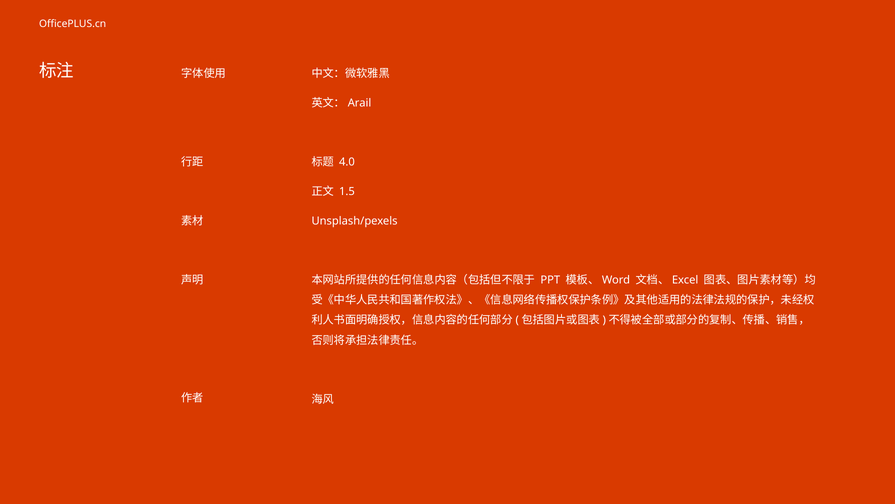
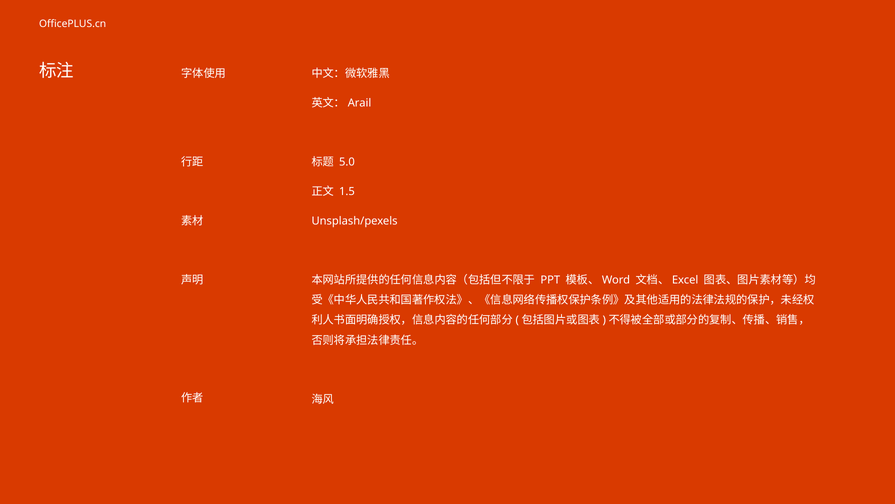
4.0: 4.0 -> 5.0
